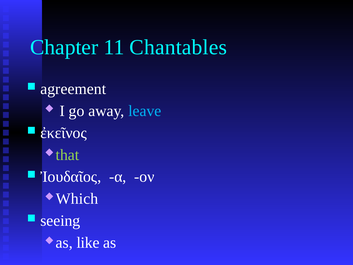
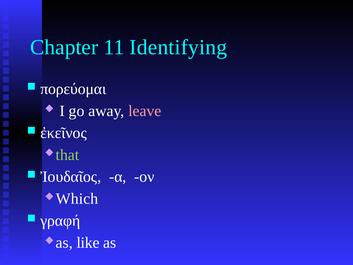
Chantables: Chantables -> Identifying
agreement: agreement -> πορεύομαι
leave colour: light blue -> pink
seeing: seeing -> γραφή
